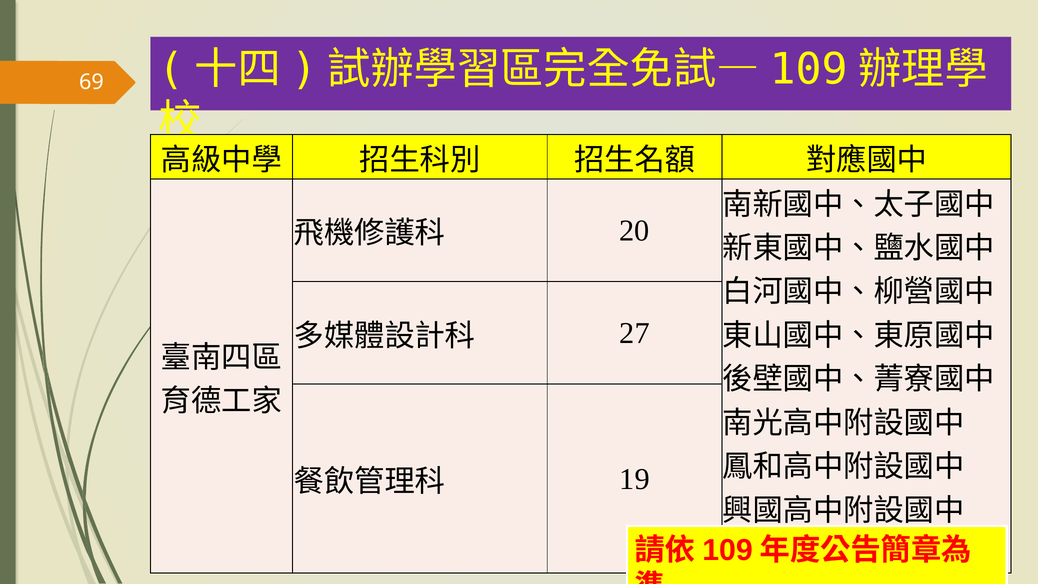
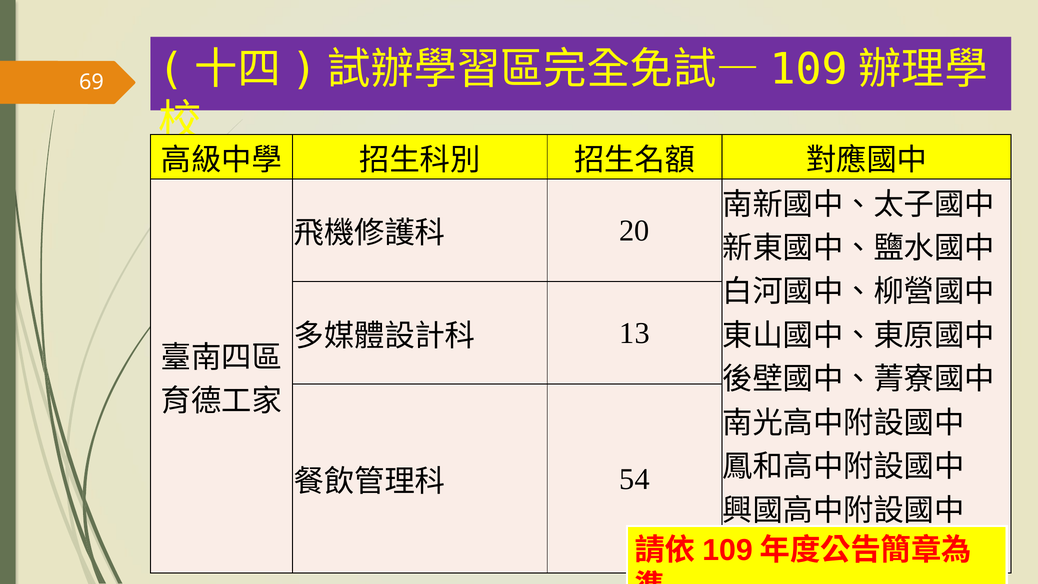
27: 27 -> 13
19: 19 -> 54
